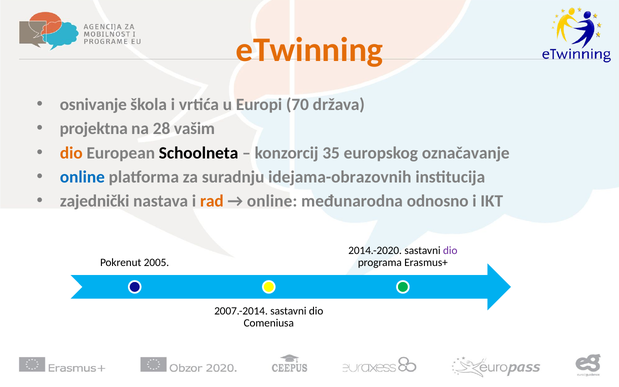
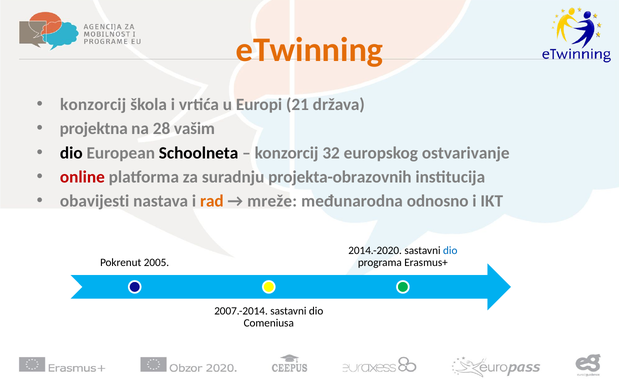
osnivanje at (93, 105): osnivanje -> konzorcij
70: 70 -> 21
dio at (71, 153) colour: orange -> black
35: 35 -> 32
označavanje: označavanje -> ostvarivanje
online at (82, 177) colour: blue -> red
idejama-obrazovnih: idejama-obrazovnih -> projekta-obrazovnih
zajednički: zajednički -> obavijesti
online at (272, 201): online -> mreže
dio at (450, 251) colour: purple -> blue
